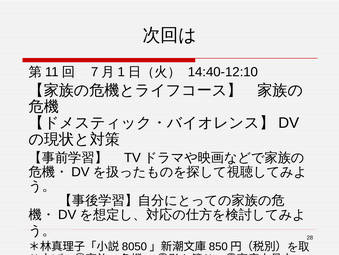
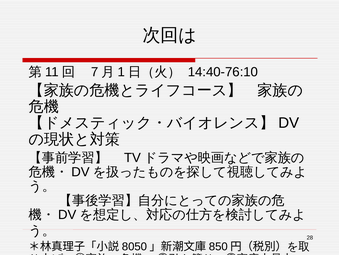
14:40‐12:10: 14:40‐12:10 -> 14:40‐76:10
